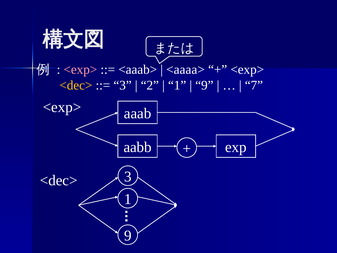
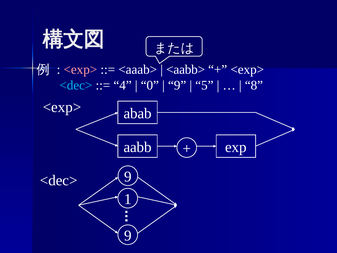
<aaaa>: <aaaa> -> <aabb>
<dec> at (76, 85) colour: yellow -> light blue
3 at (123, 85): 3 -> 4
2: 2 -> 0
1 at (177, 85): 1 -> 9
9 at (204, 85): 9 -> 5
7: 7 -> 8
aaab: aaab -> abab
<dec> 3: 3 -> 9
